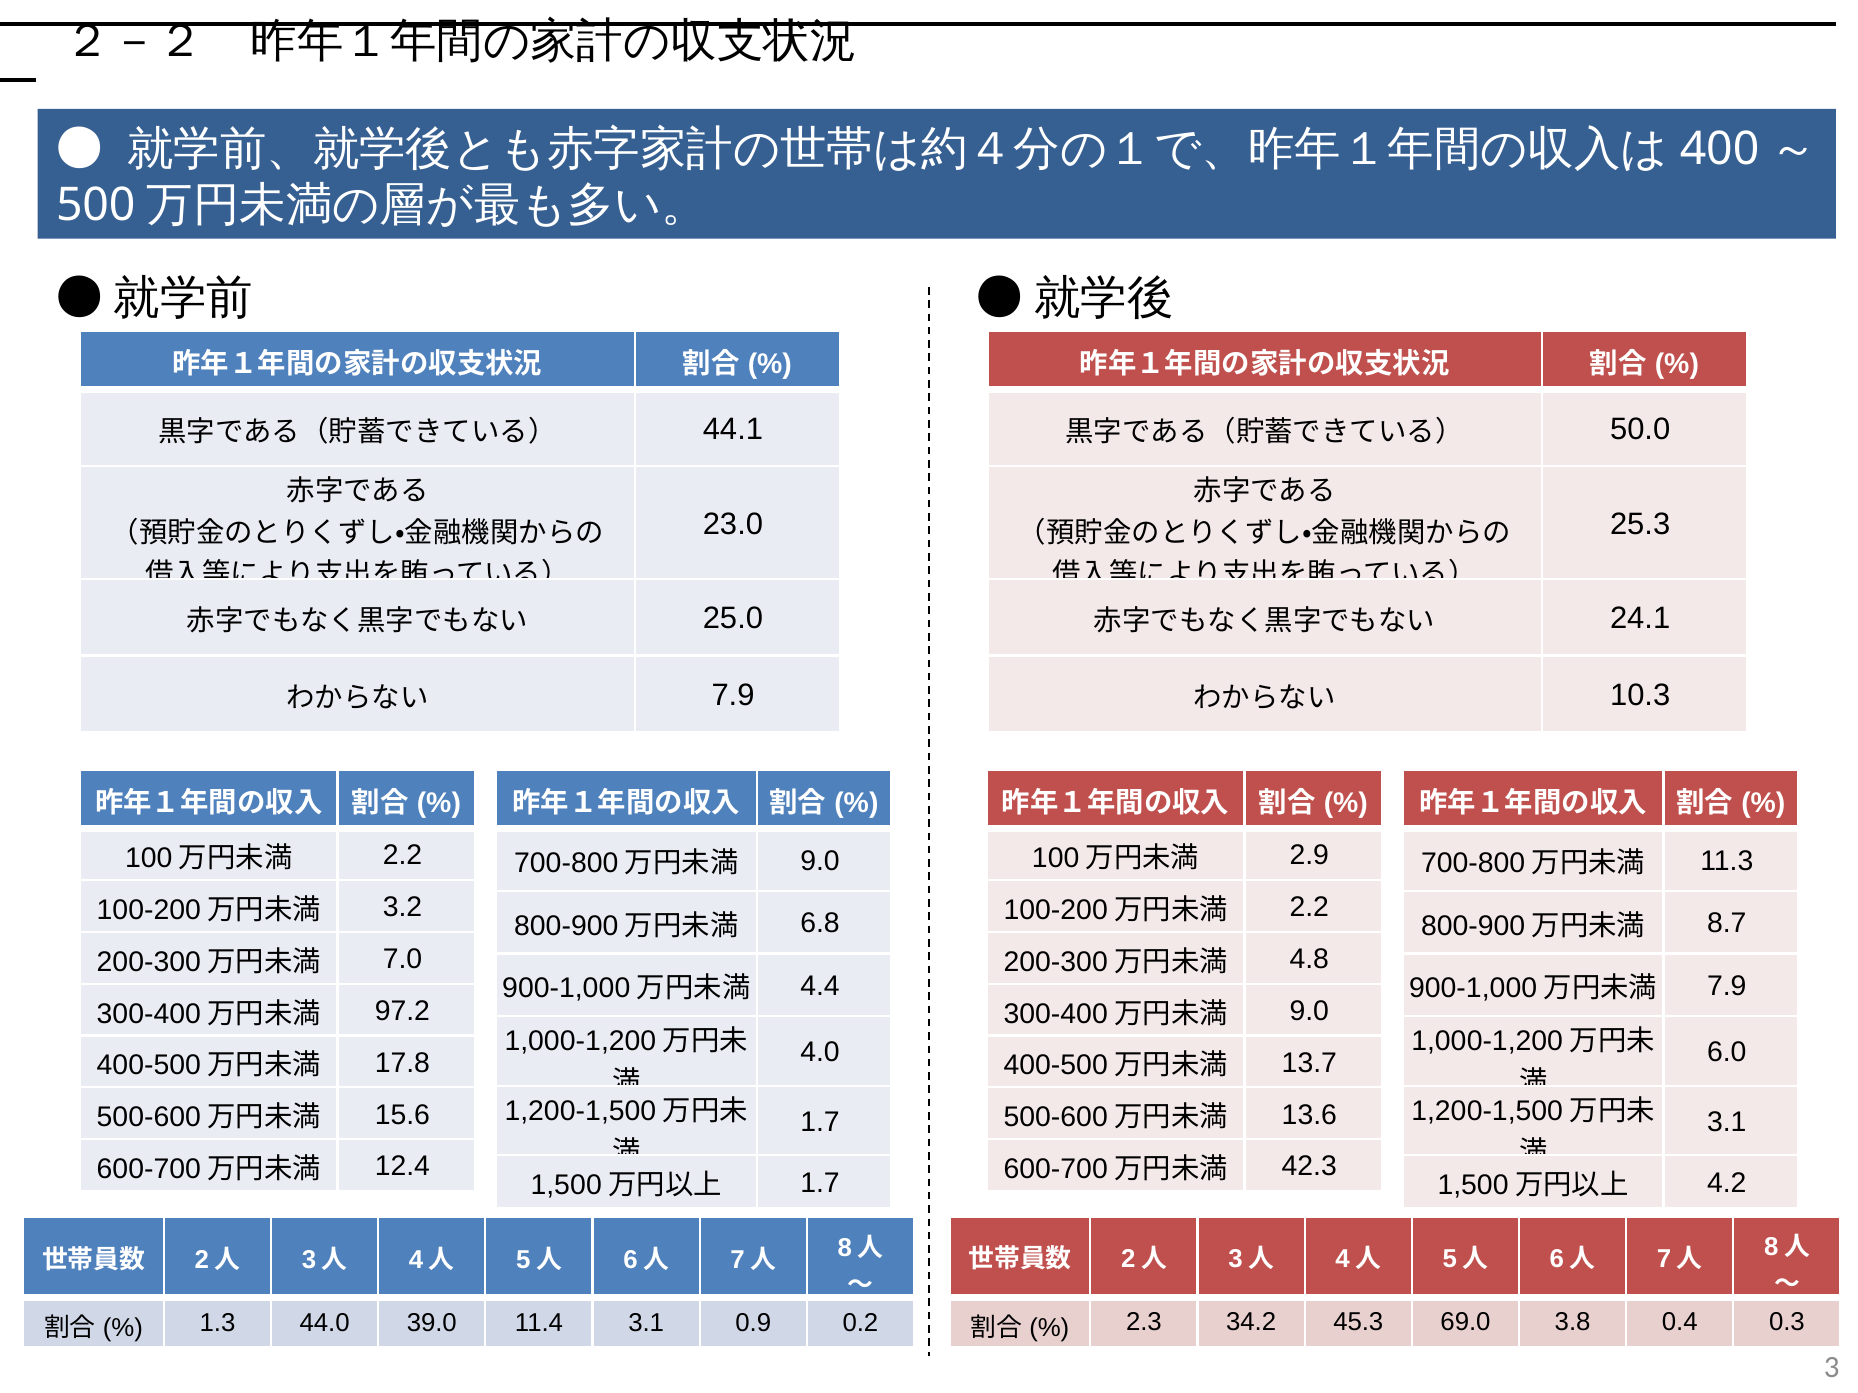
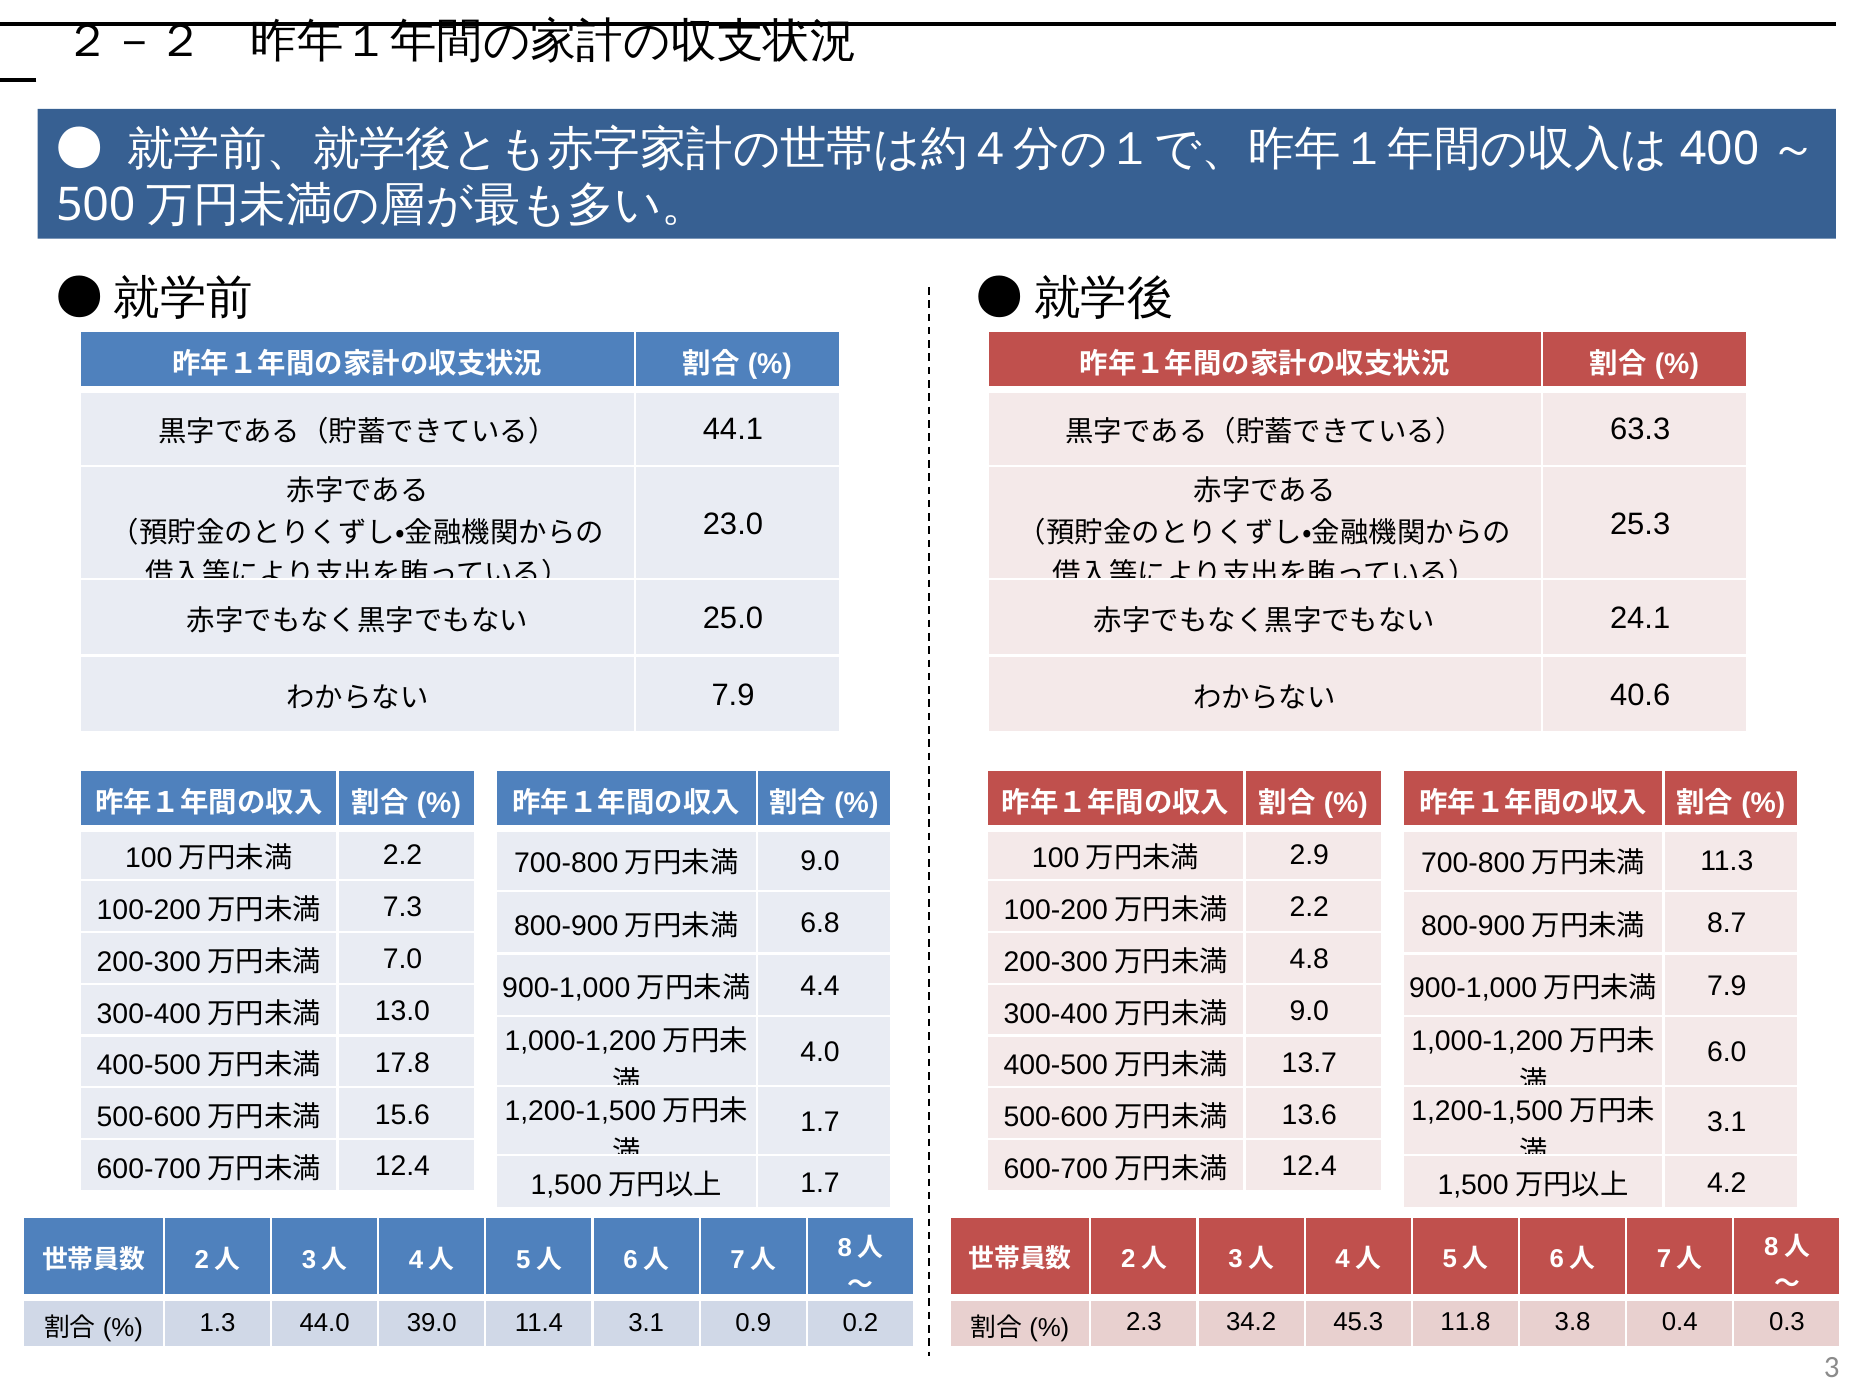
50.0: 50.0 -> 63.3
10.3: 10.3 -> 40.6
3.2: 3.2 -> 7.3
97.2: 97.2 -> 13.0
42.3 at (1309, 1167): 42.3 -> 12.4
69.0: 69.0 -> 11.8
